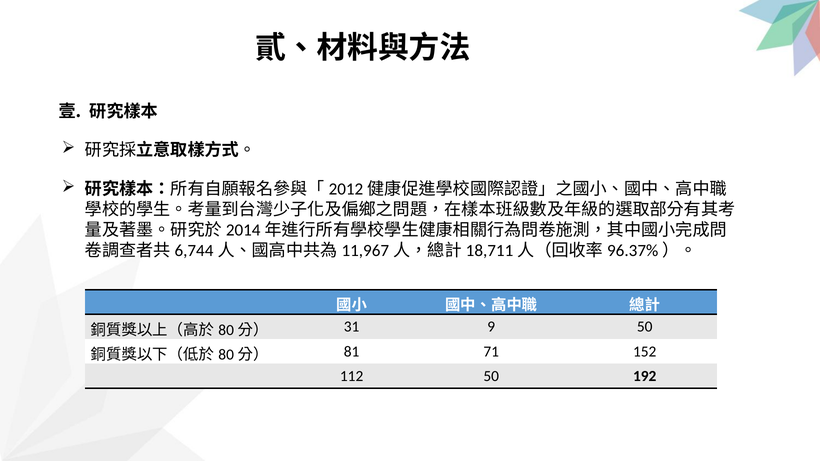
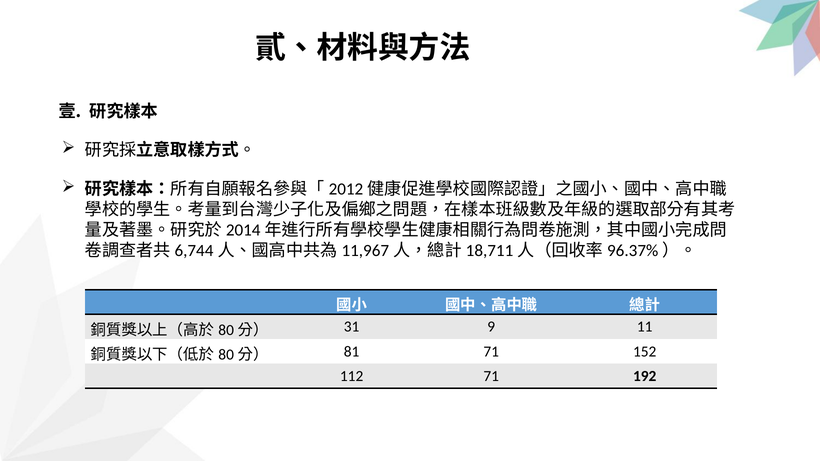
9 50: 50 -> 11
112 50: 50 -> 71
